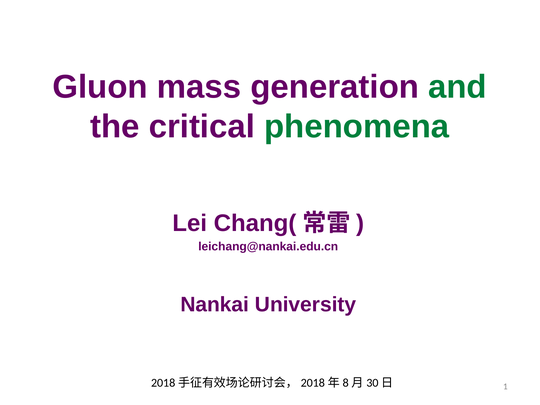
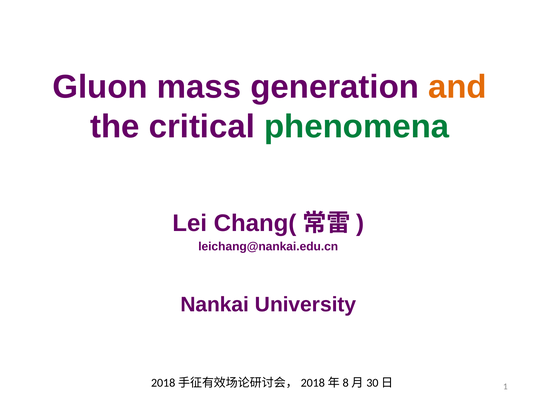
and colour: green -> orange
